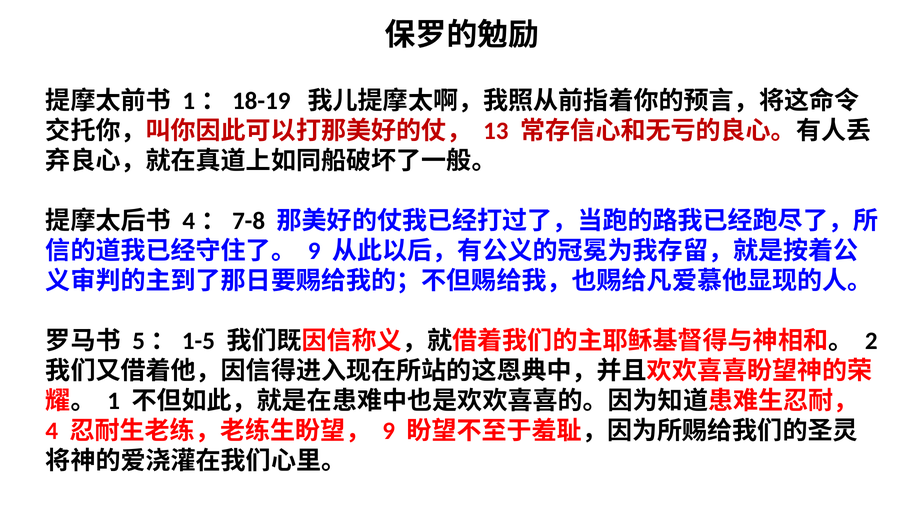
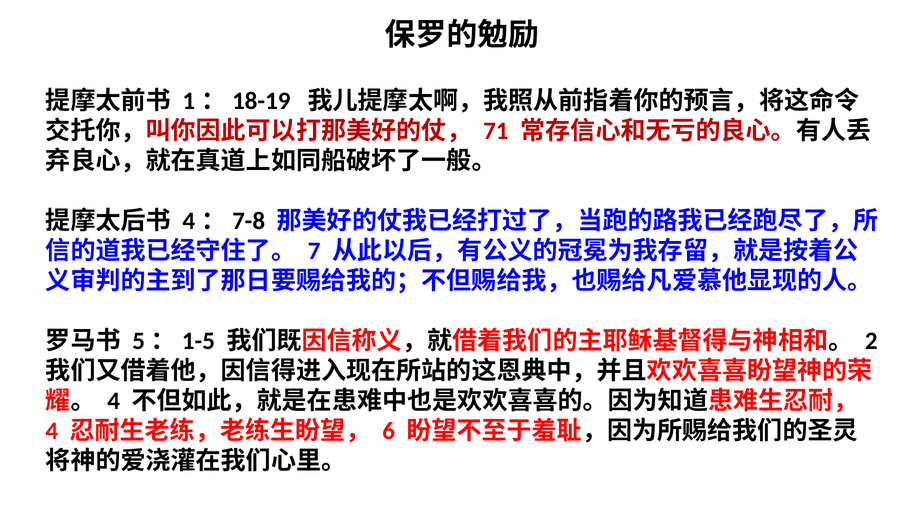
13: 13 -> 71
9 at (314, 251): 9 -> 7
1 at (114, 401): 1 -> 4
9 at (389, 431): 9 -> 6
